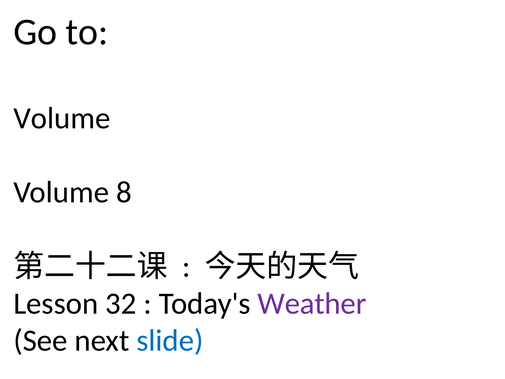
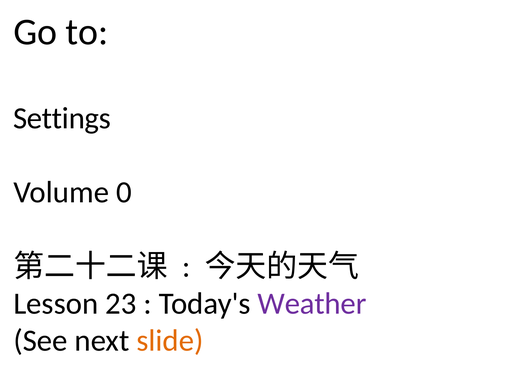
Volume at (62, 118): Volume -> Settings
8: 8 -> 0
32: 32 -> 23
slide colour: blue -> orange
